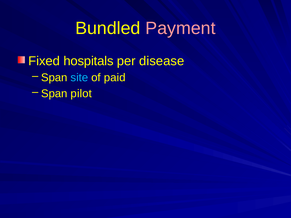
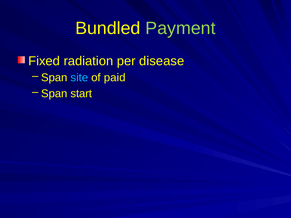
Payment colour: pink -> light green
hospitals: hospitals -> radiation
pilot: pilot -> start
